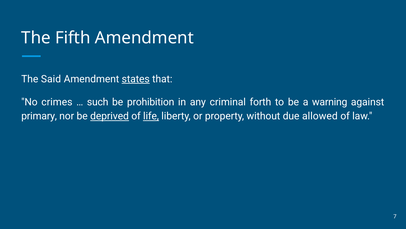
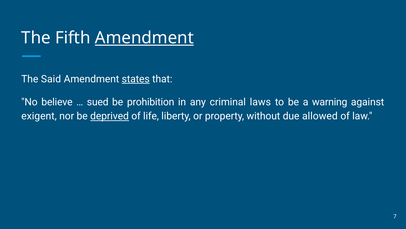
Amendment at (144, 38) underline: none -> present
crimes: crimes -> believe
such: such -> sued
forth: forth -> laws
primary: primary -> exigent
life underline: present -> none
